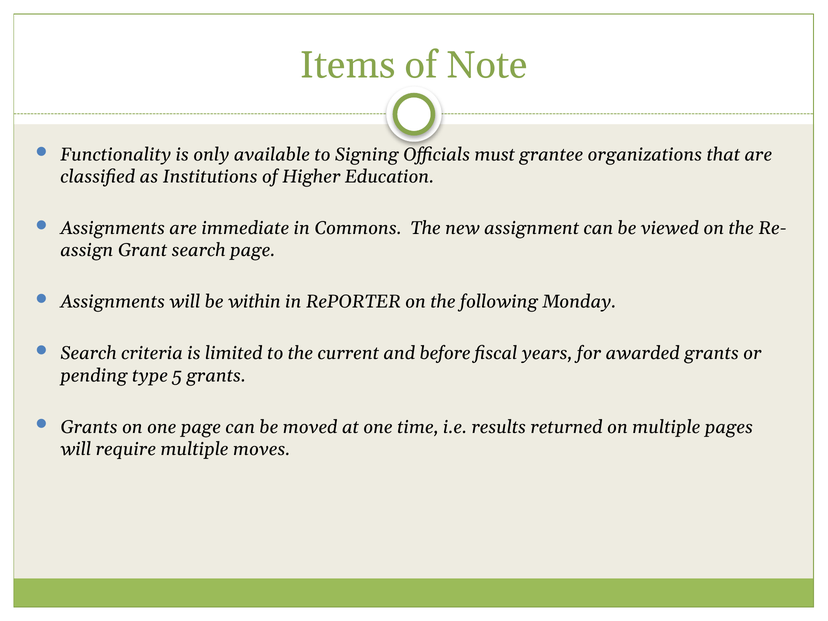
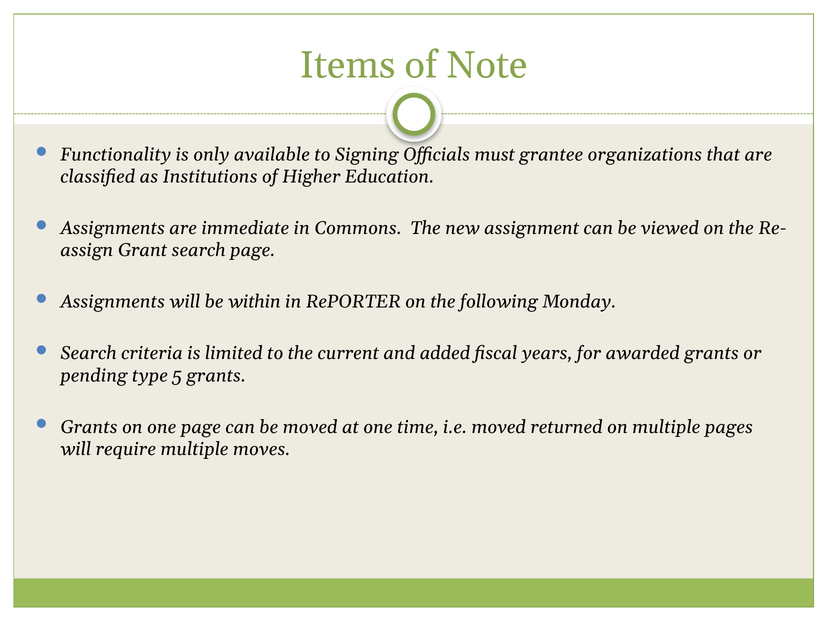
before: before -> added
i.e results: results -> moved
